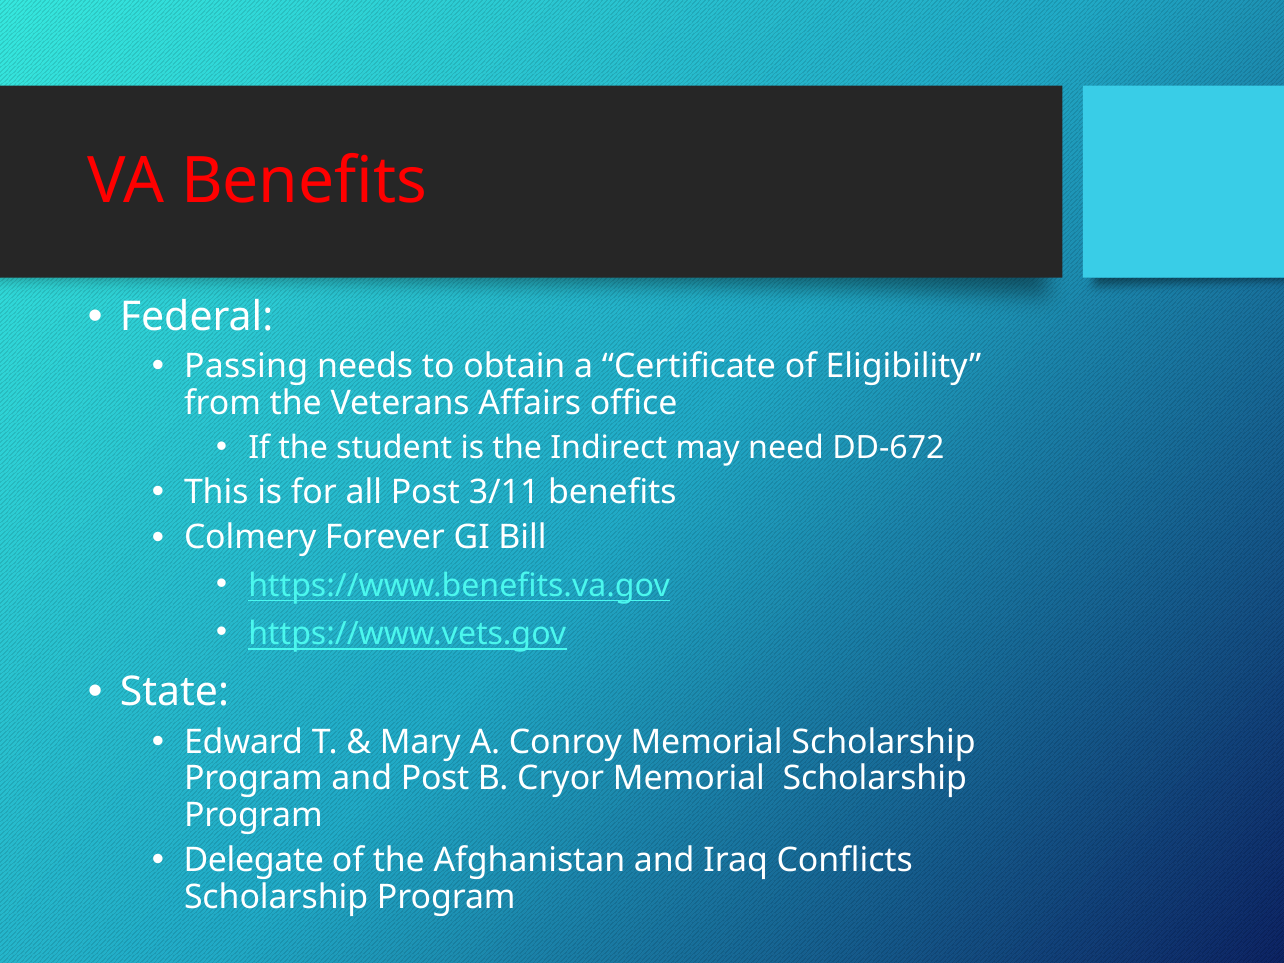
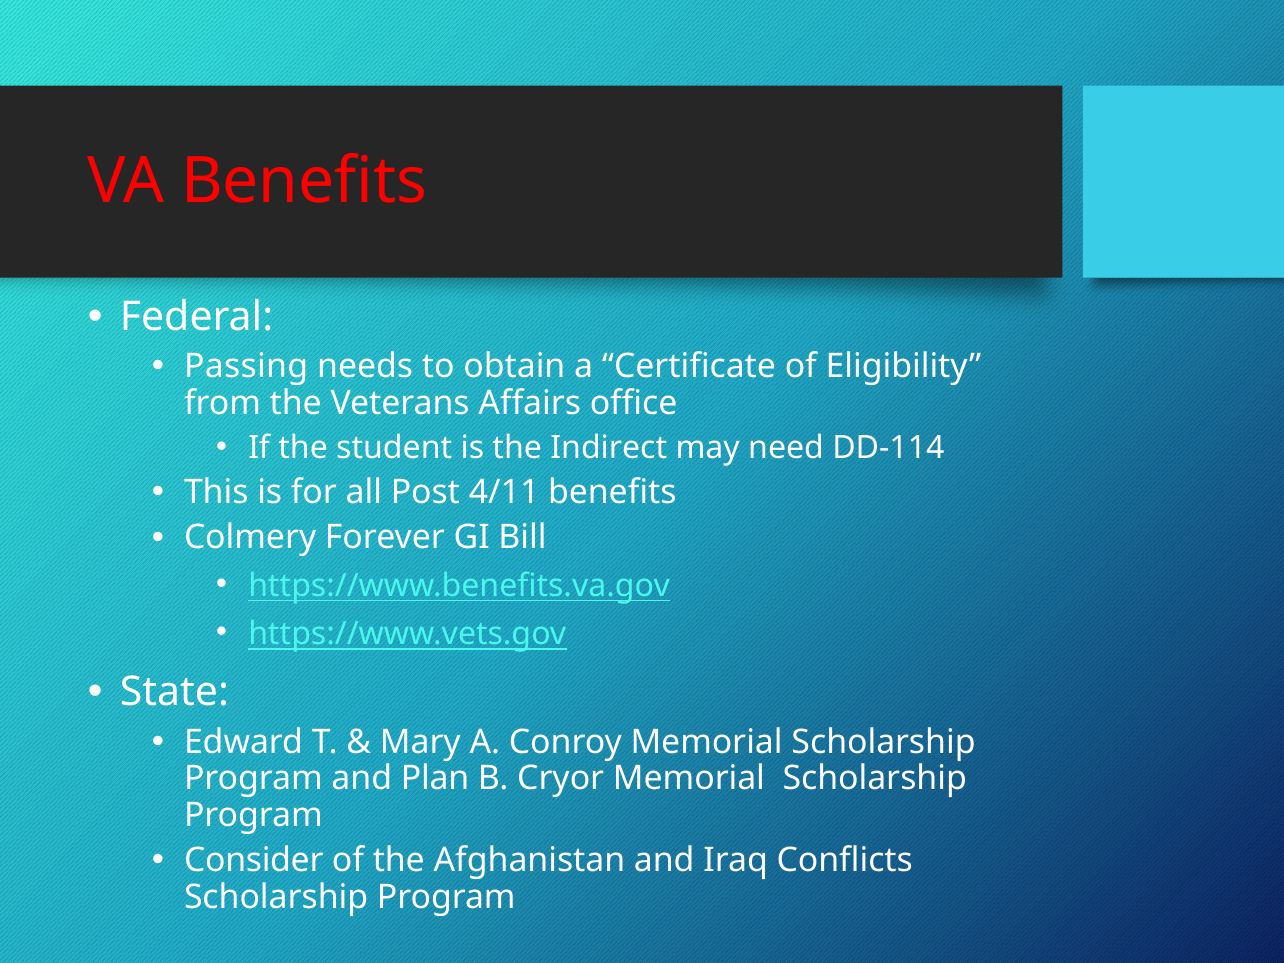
DD-672: DD-672 -> DD-114
3/11: 3/11 -> 4/11
and Post: Post -> Plan
Delegate: Delegate -> Consider
